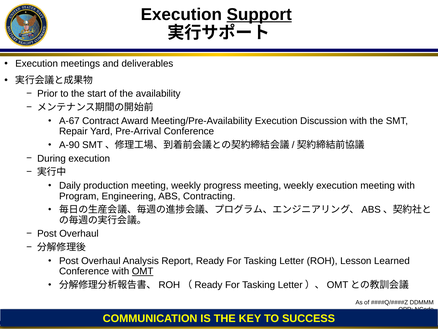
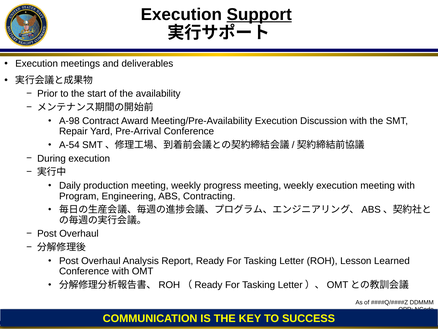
A-67: A-67 -> A-98
A-90: A-90 -> A-54
OMT underline: present -> none
